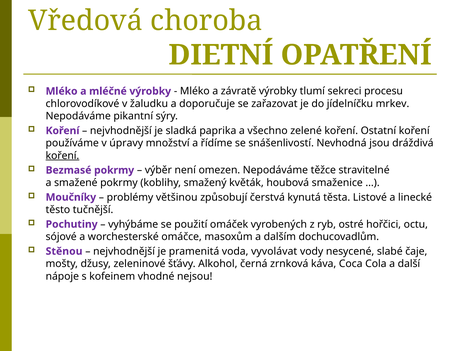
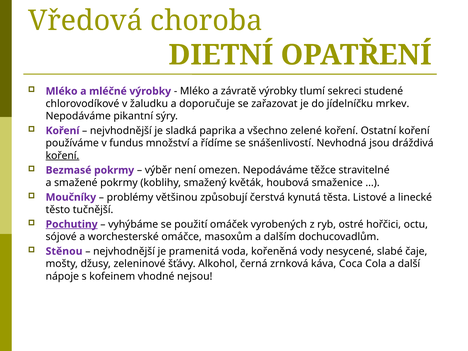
procesu: procesu -> studené
úpravy: úpravy -> fundus
Pochutiny underline: none -> present
vyvolávat: vyvolávat -> kořeněná
